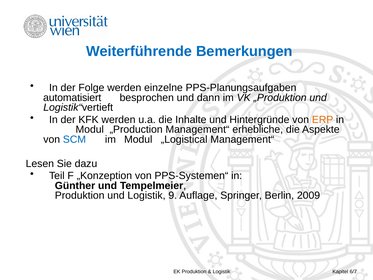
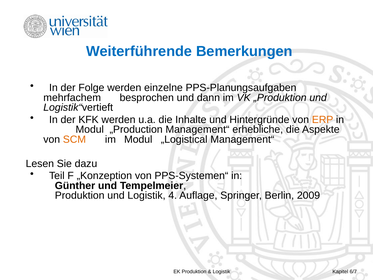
automatisiert: automatisiert -> mehrfachem
SCM colour: blue -> orange
9: 9 -> 4
